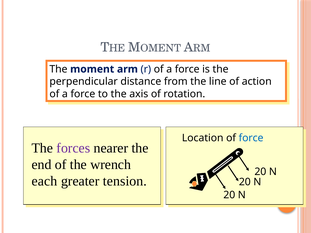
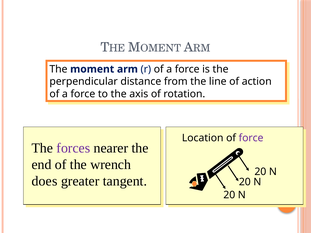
force at (251, 138) colour: blue -> purple
each: each -> does
tension: tension -> tangent
